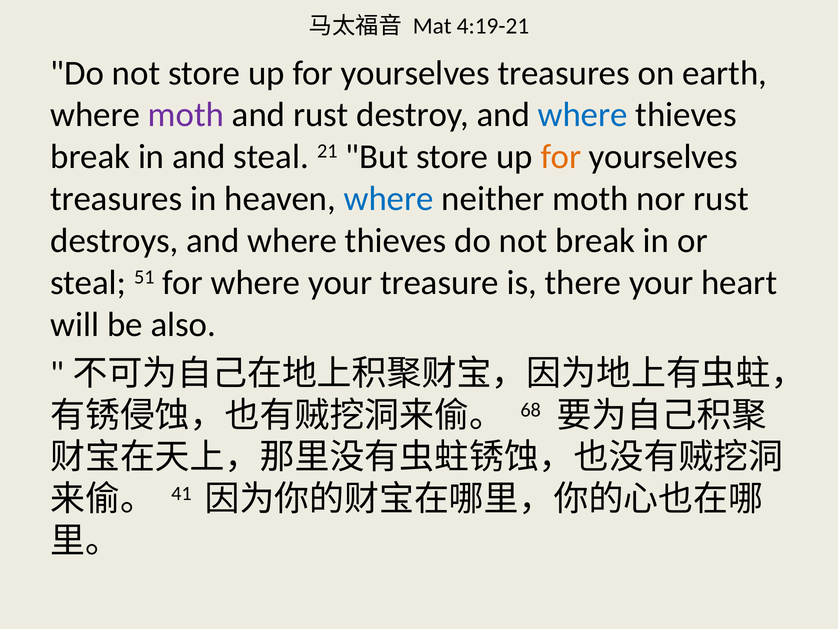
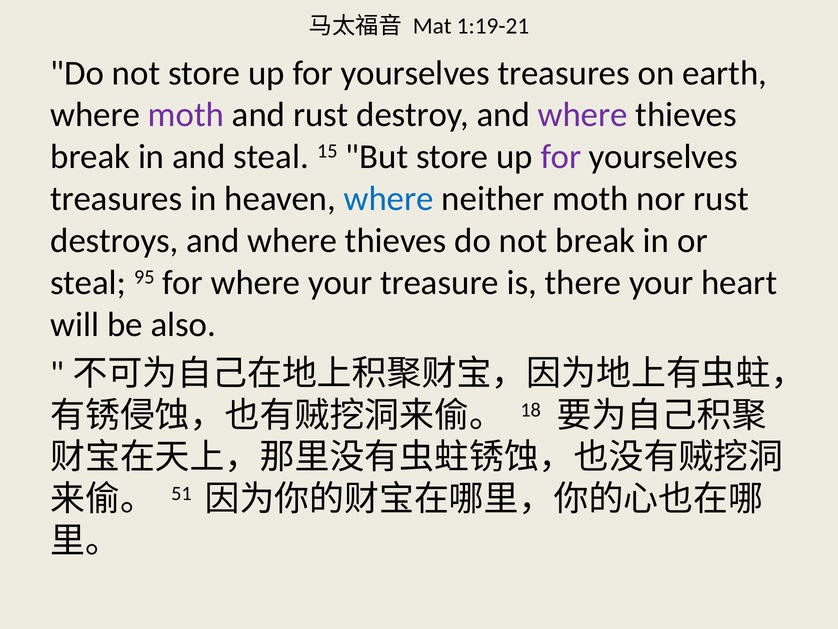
4:19-21: 4:19-21 -> 1:19-21
where at (583, 115) colour: blue -> purple
21: 21 -> 15
for at (561, 157) colour: orange -> purple
51: 51 -> 95
68: 68 -> 18
41: 41 -> 51
